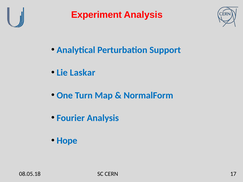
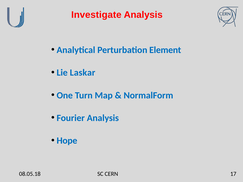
Experiment: Experiment -> Investigate
Support: Support -> Element
